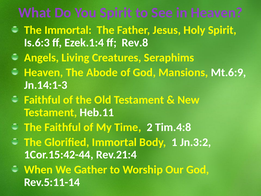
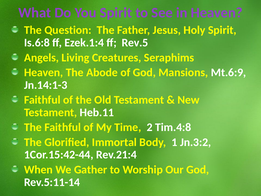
The Immortal: Immortal -> Question
Is.6:3: Is.6:3 -> Is.6:8
Rev.8: Rev.8 -> Rev.5
